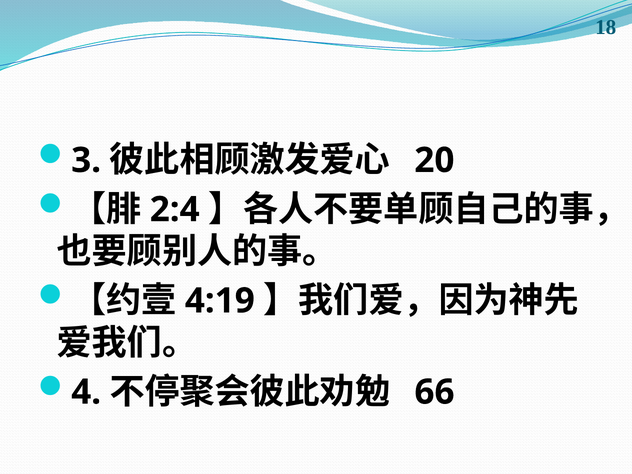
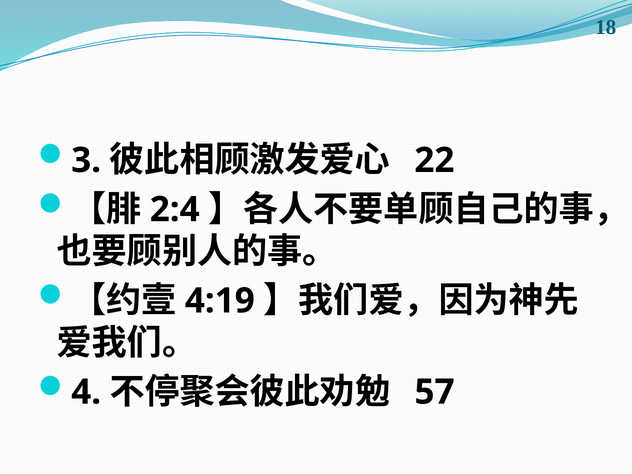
20: 20 -> 22
66: 66 -> 57
